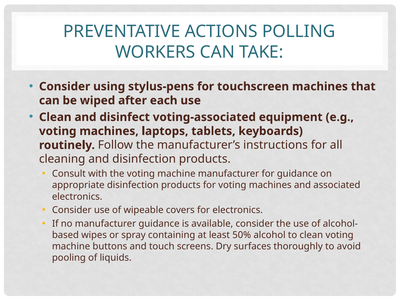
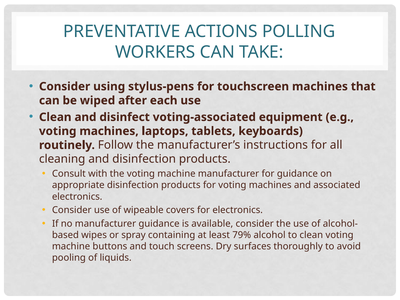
50%: 50% -> 79%
